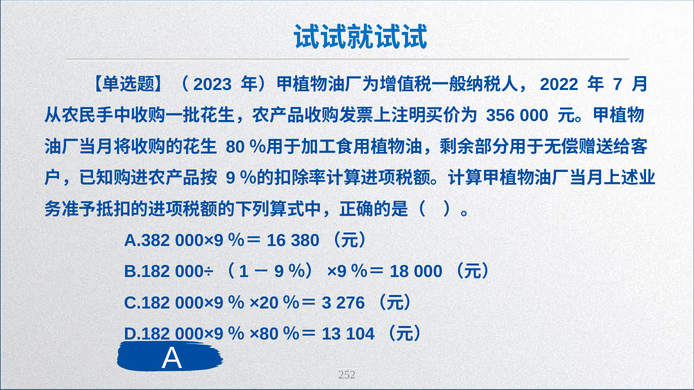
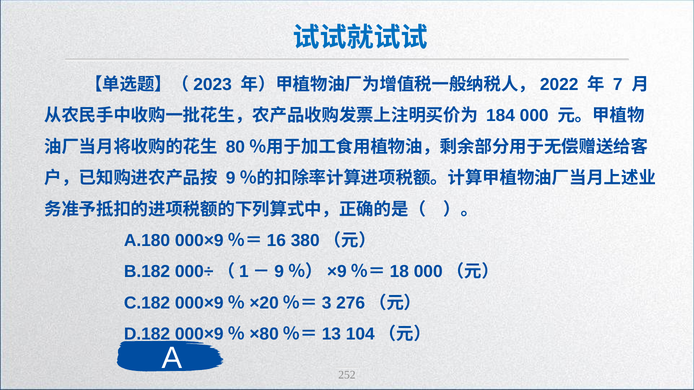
356: 356 -> 184
A.382: A.382 -> A.180
